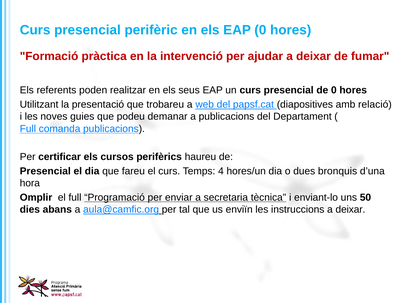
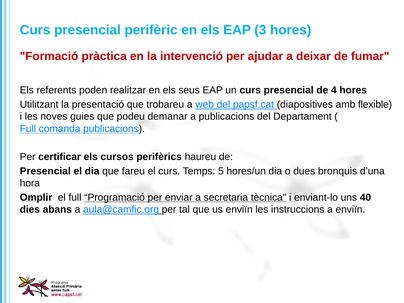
EAP 0: 0 -> 3
de 0: 0 -> 4
relació: relació -> flexible
4: 4 -> 5
50: 50 -> 40
instruccions a deixar: deixar -> enviïn
